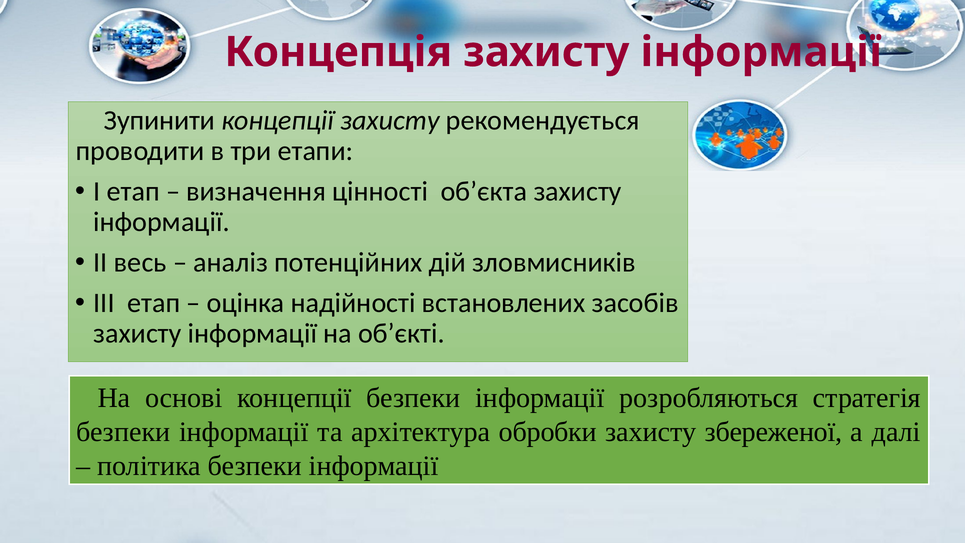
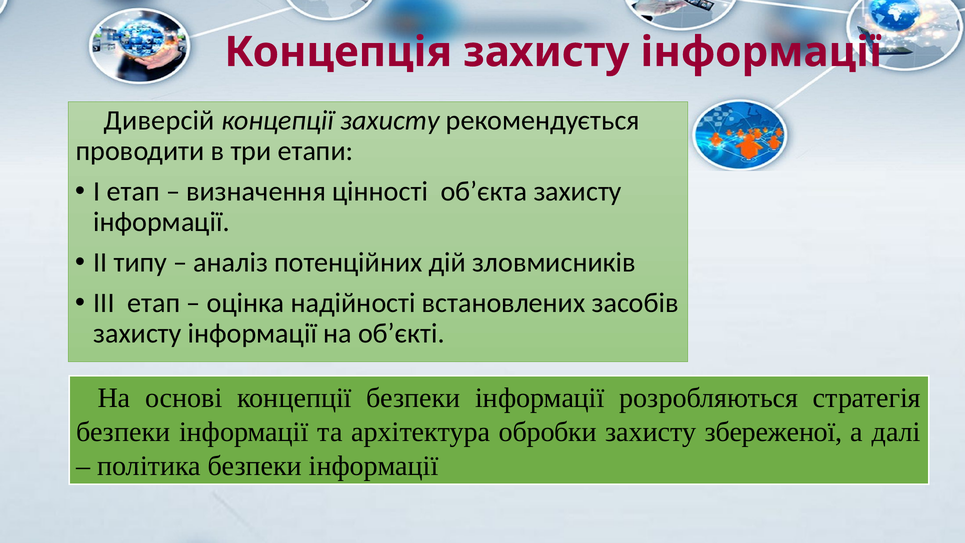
Зупинити: Зупинити -> Диверсій
весь: весь -> типу
